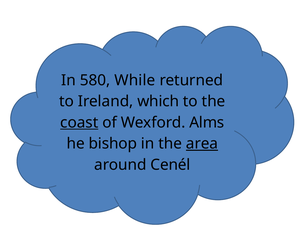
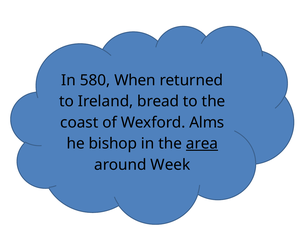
While: While -> When
which: which -> bread
coast underline: present -> none
Cenél: Cenél -> Week
